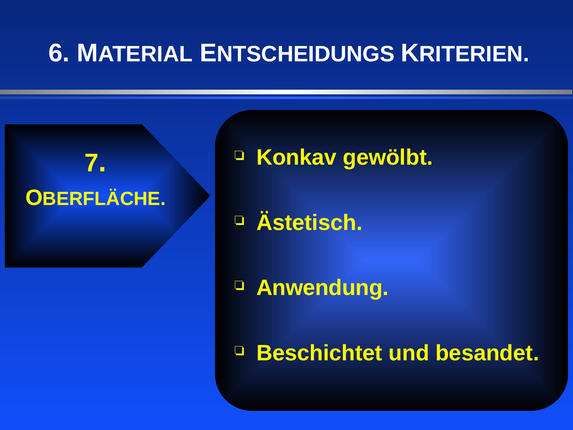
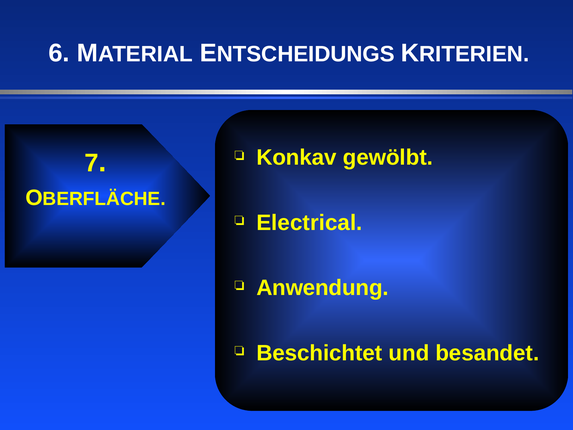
Ästetisch: Ästetisch -> Electrical
